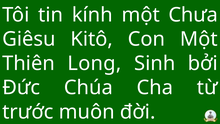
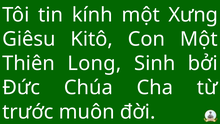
Chưa: Chưa -> Xưng
